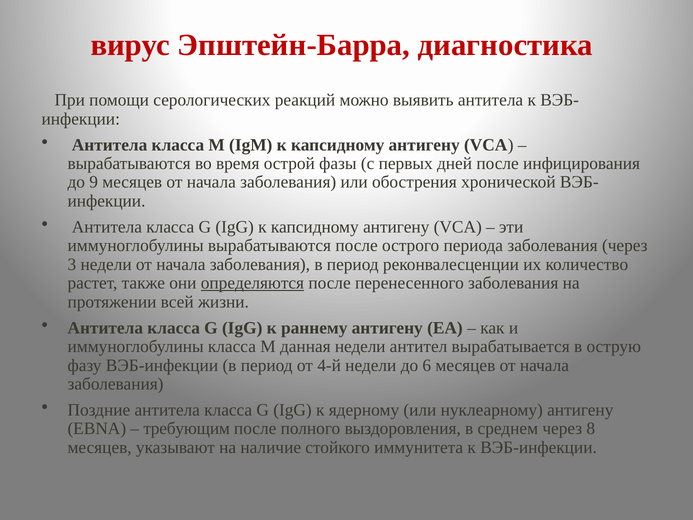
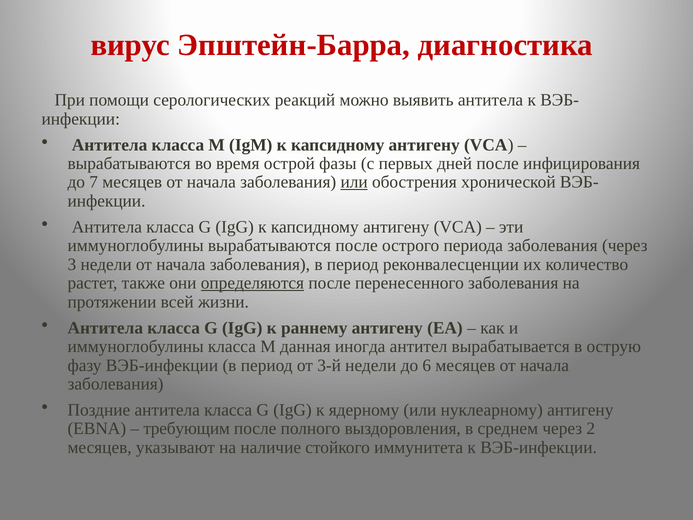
9: 9 -> 7
или at (354, 182) underline: none -> present
данная недели: недели -> иногда
4-й: 4-й -> 3-й
8: 8 -> 2
